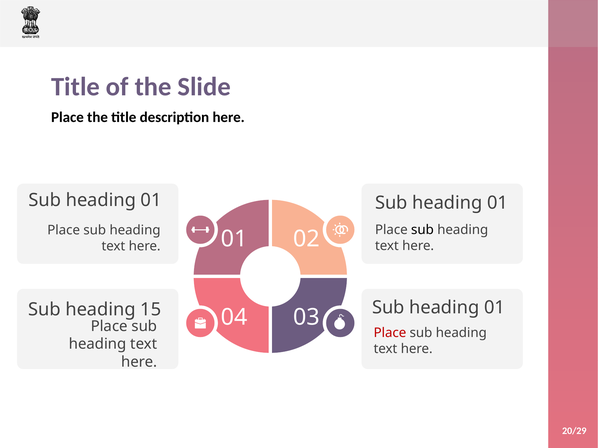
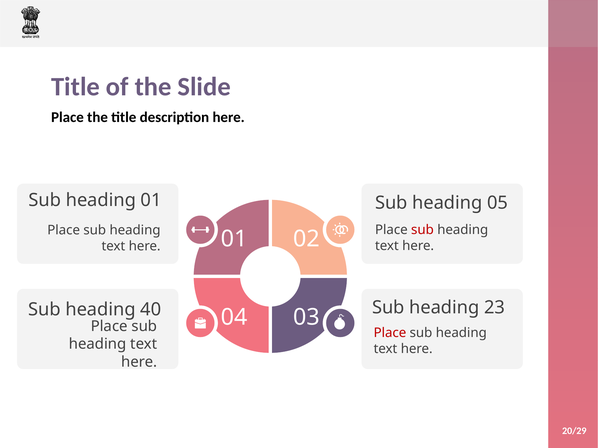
01 at (498, 203): 01 -> 05
sub at (422, 230) colour: black -> red
15: 15 -> 40
03 Sub heading 01: 01 -> 23
